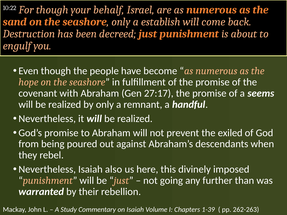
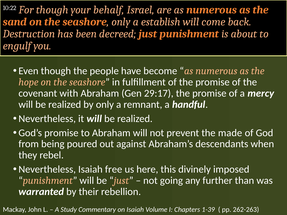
27:17: 27:17 -> 29:17
seems: seems -> mercy
exiled: exiled -> made
also: also -> free
